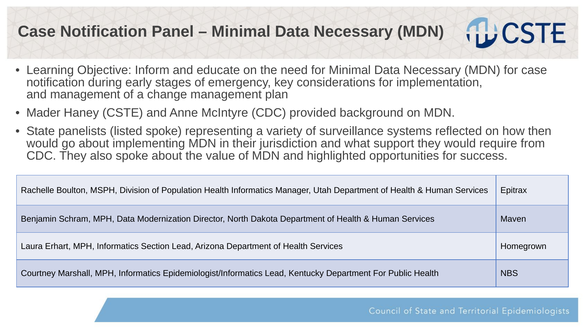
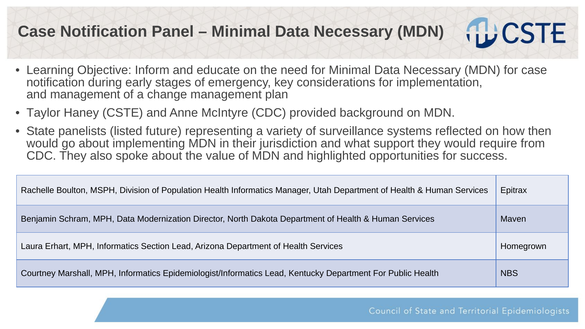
Mader: Mader -> Taylor
listed spoke: spoke -> future
